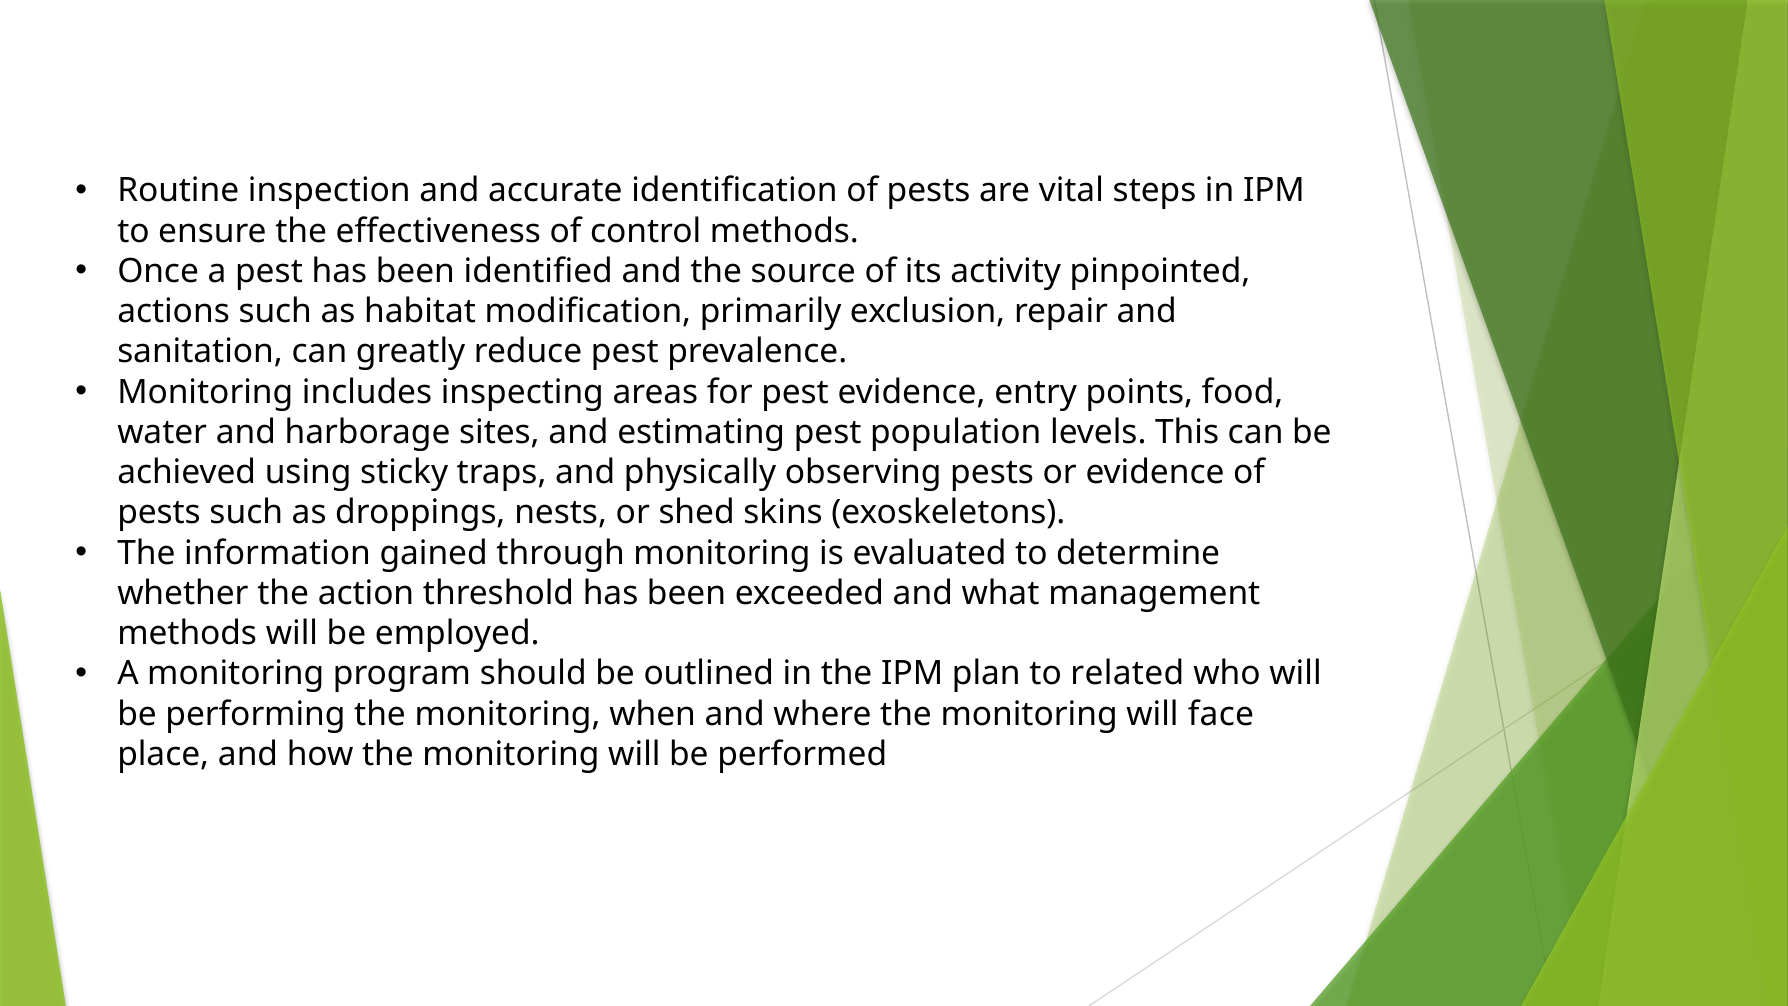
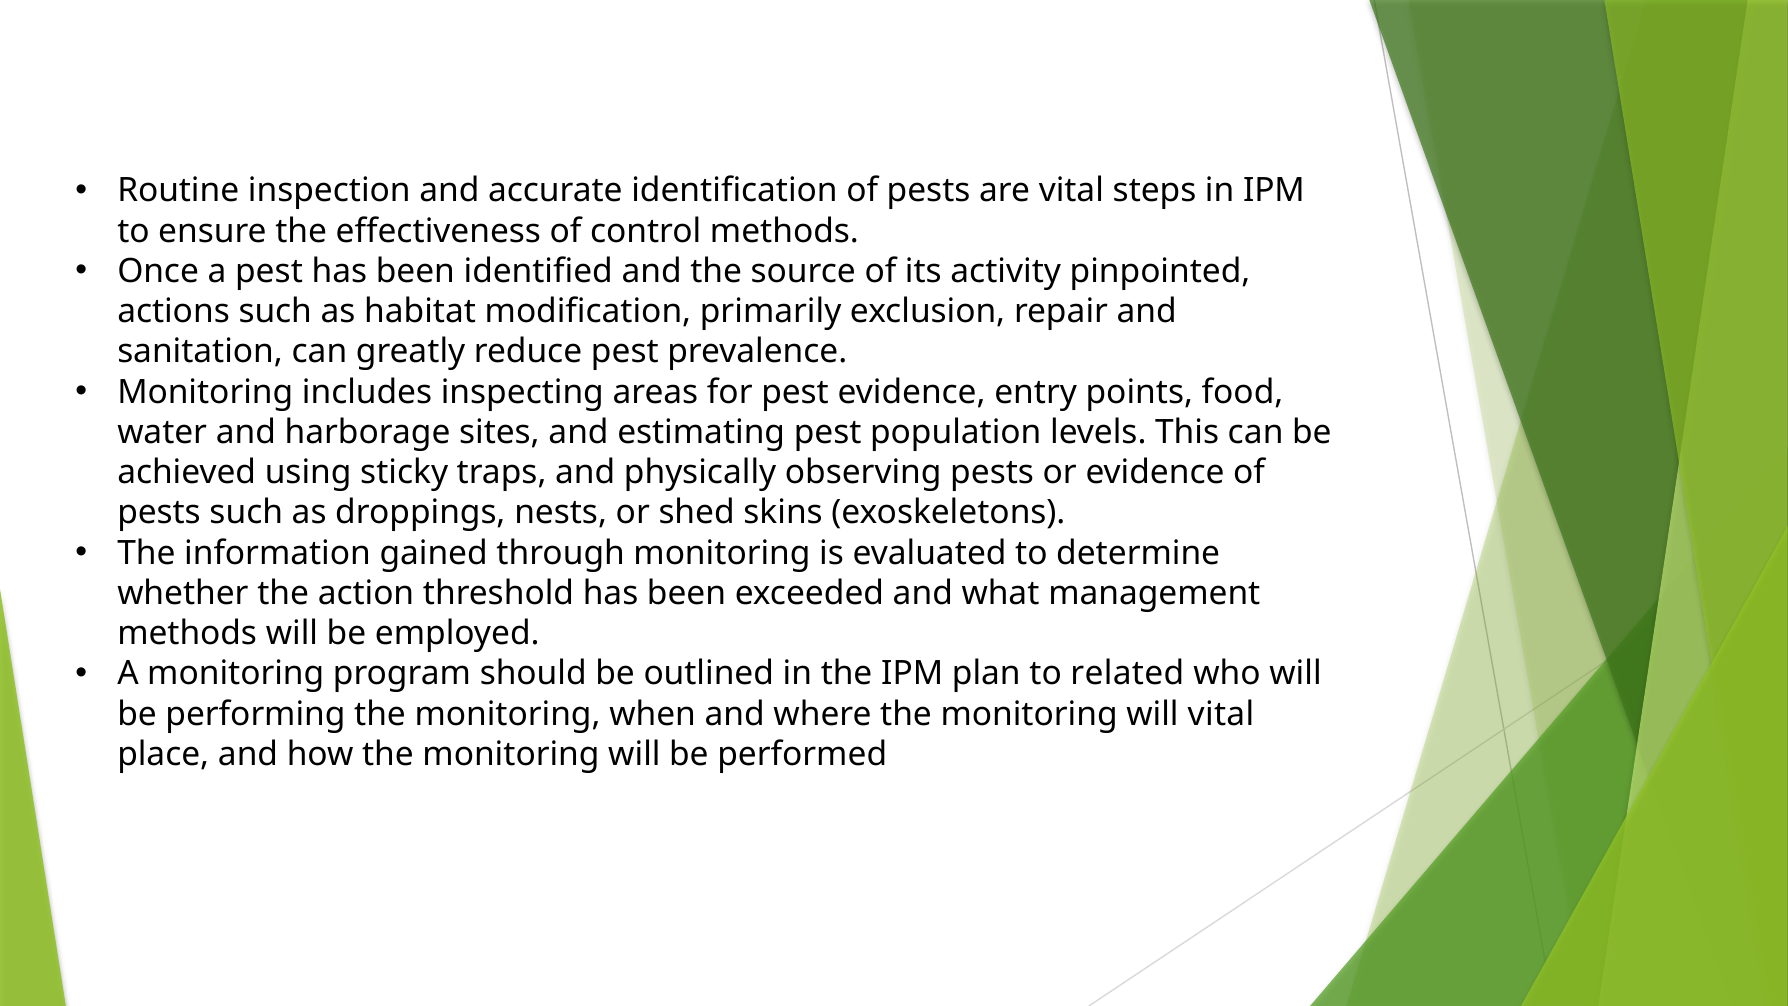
will face: face -> vital
